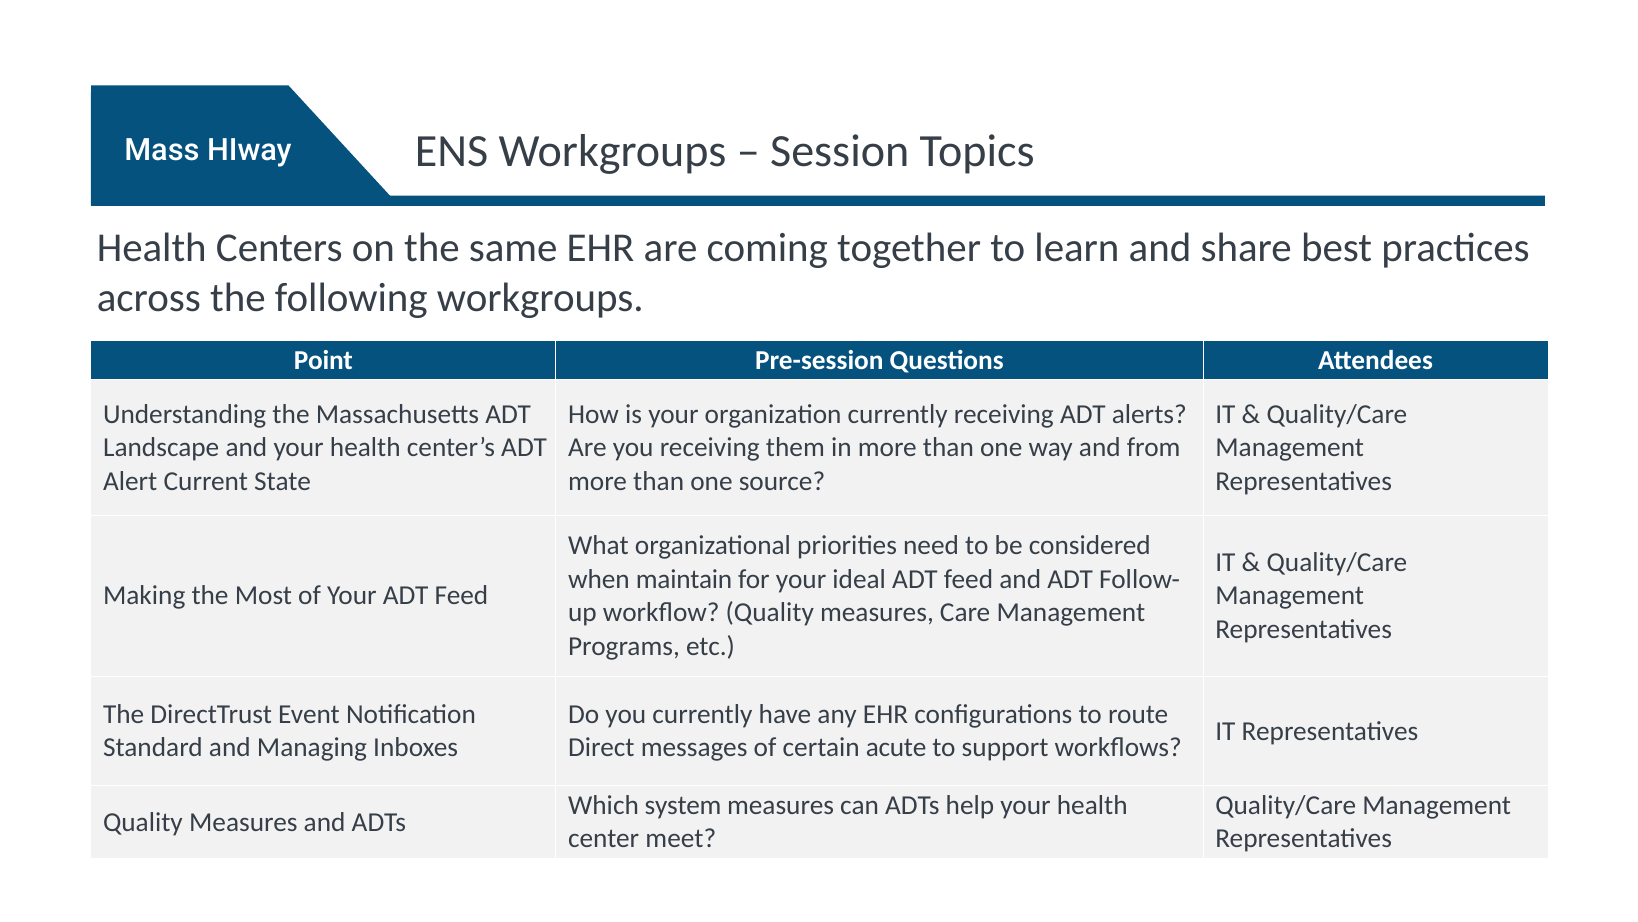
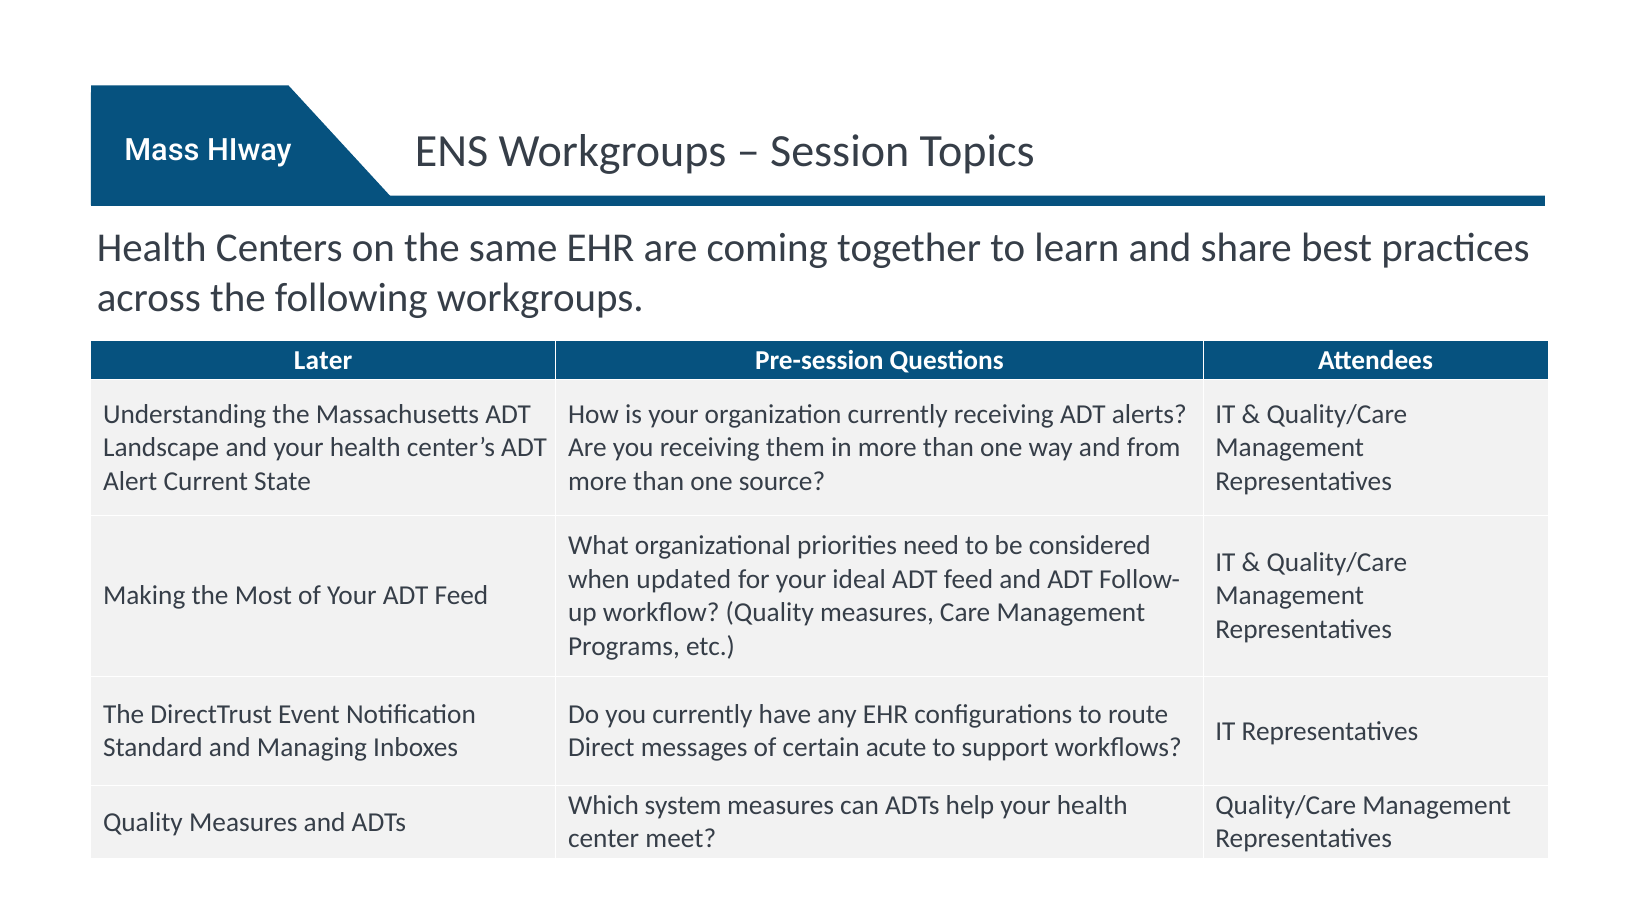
Point: Point -> Later
maintain: maintain -> updated
